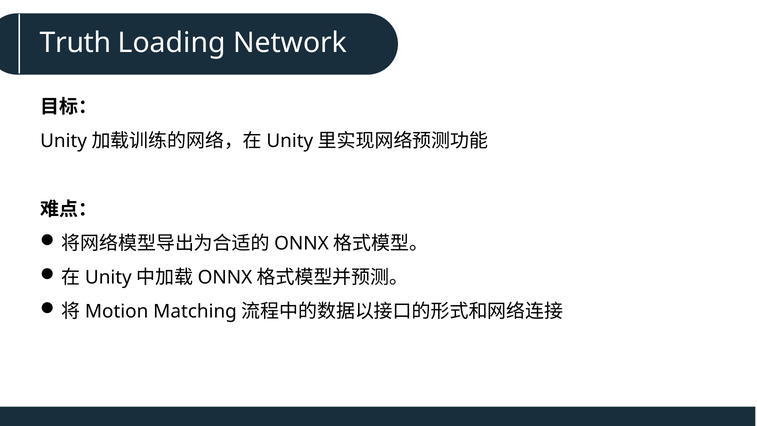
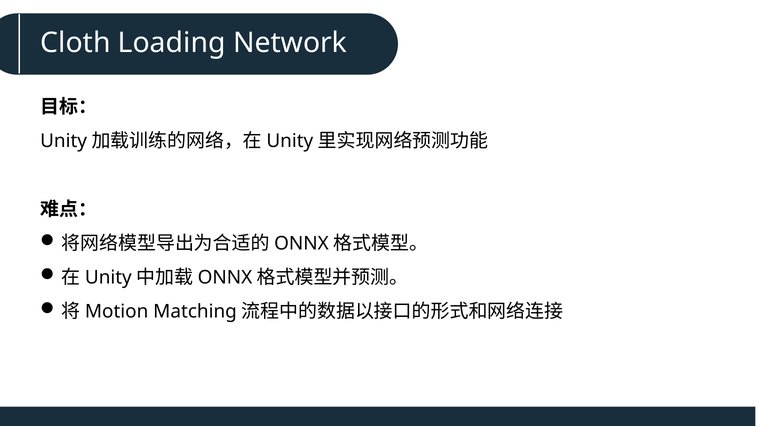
Truth: Truth -> Cloth
